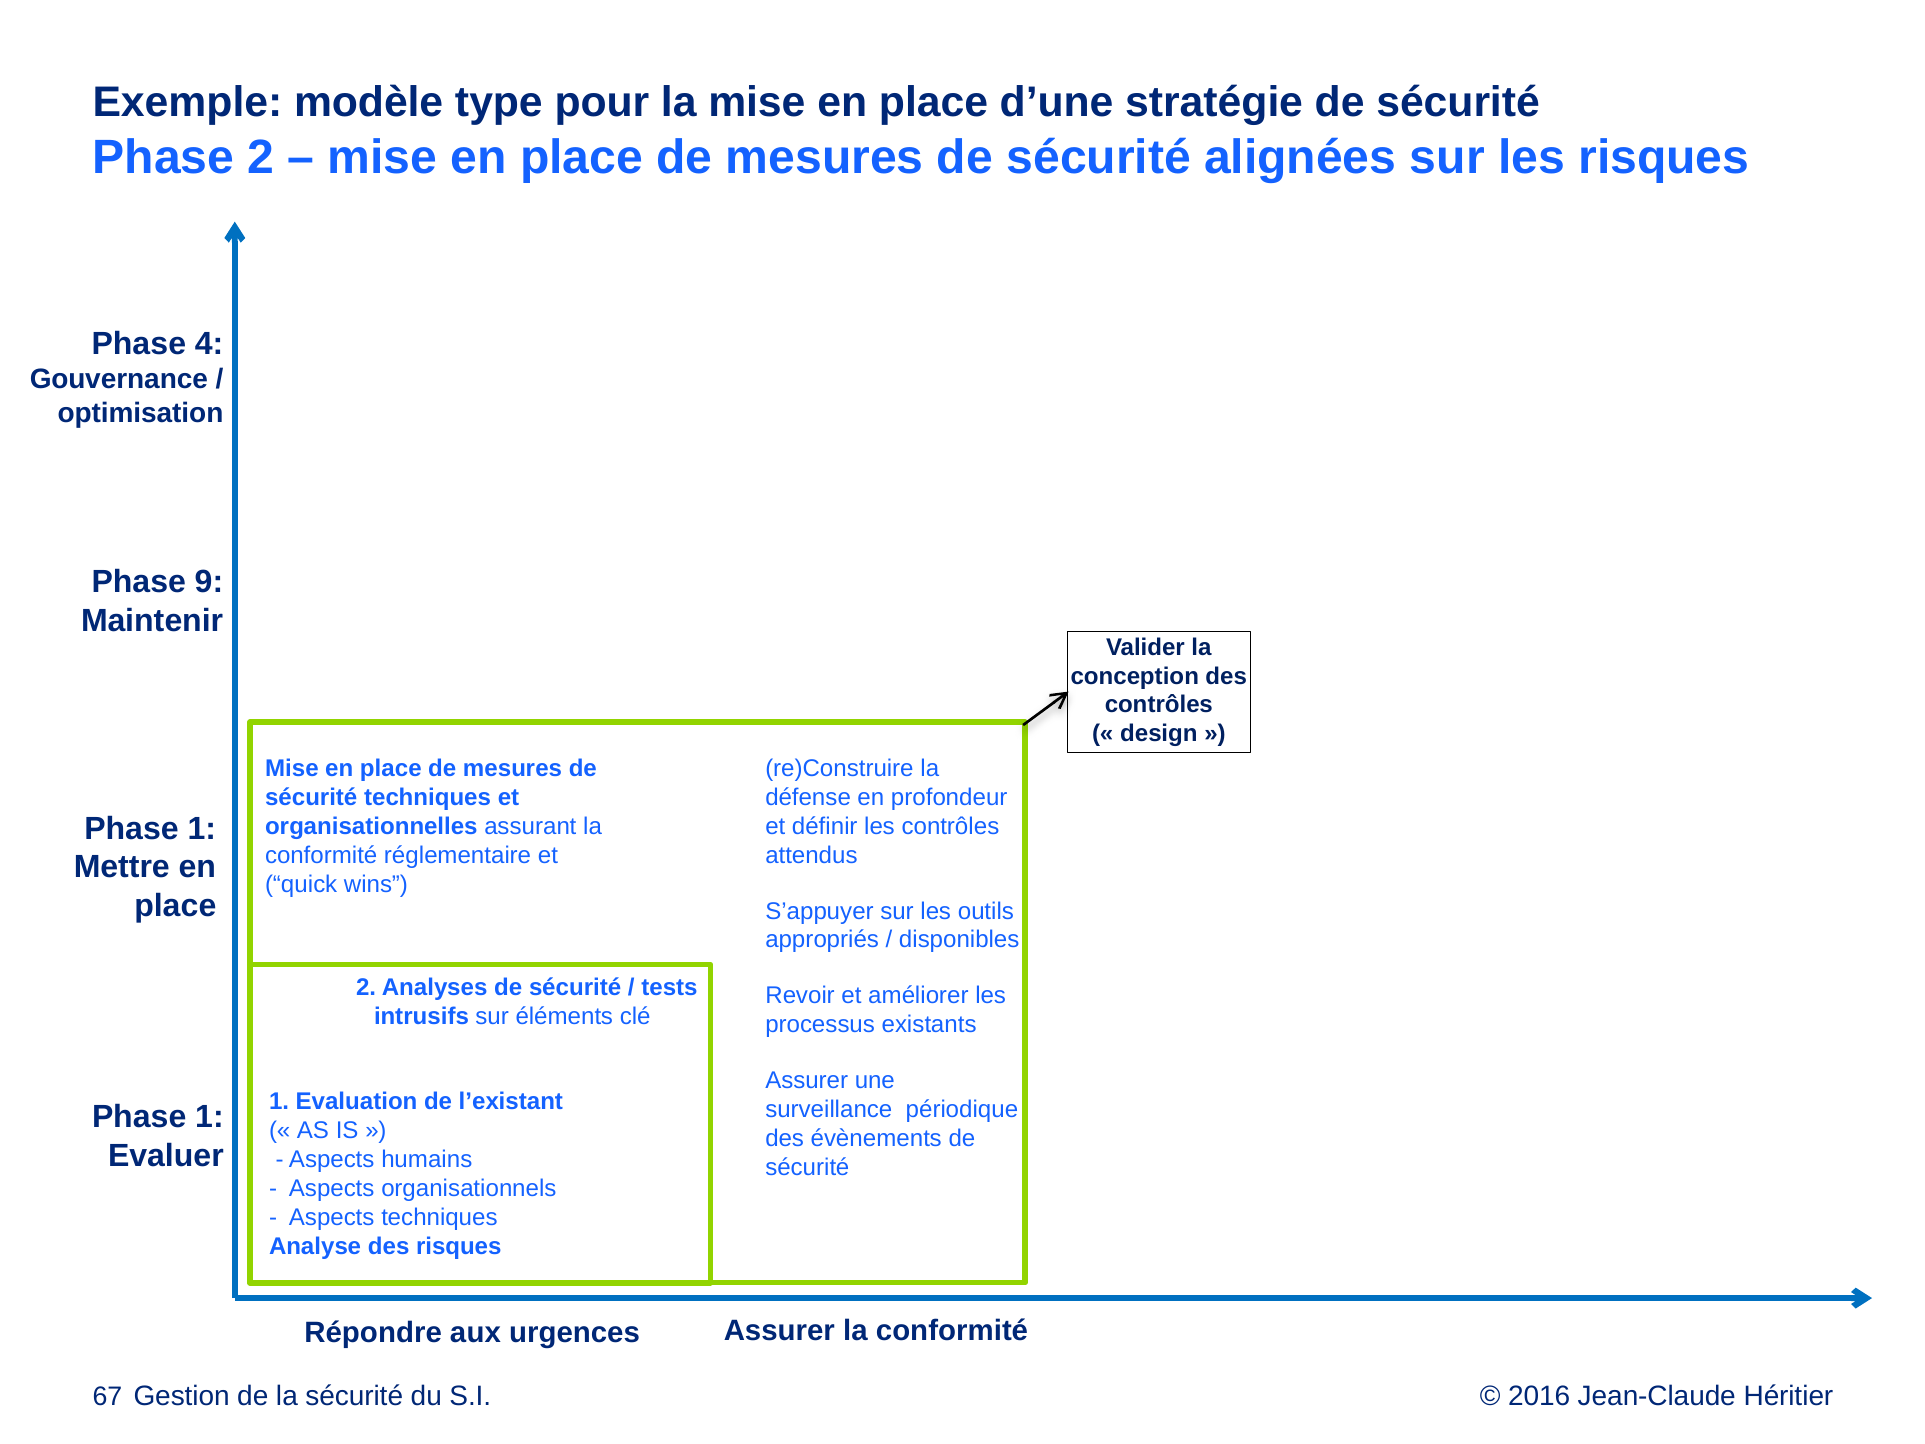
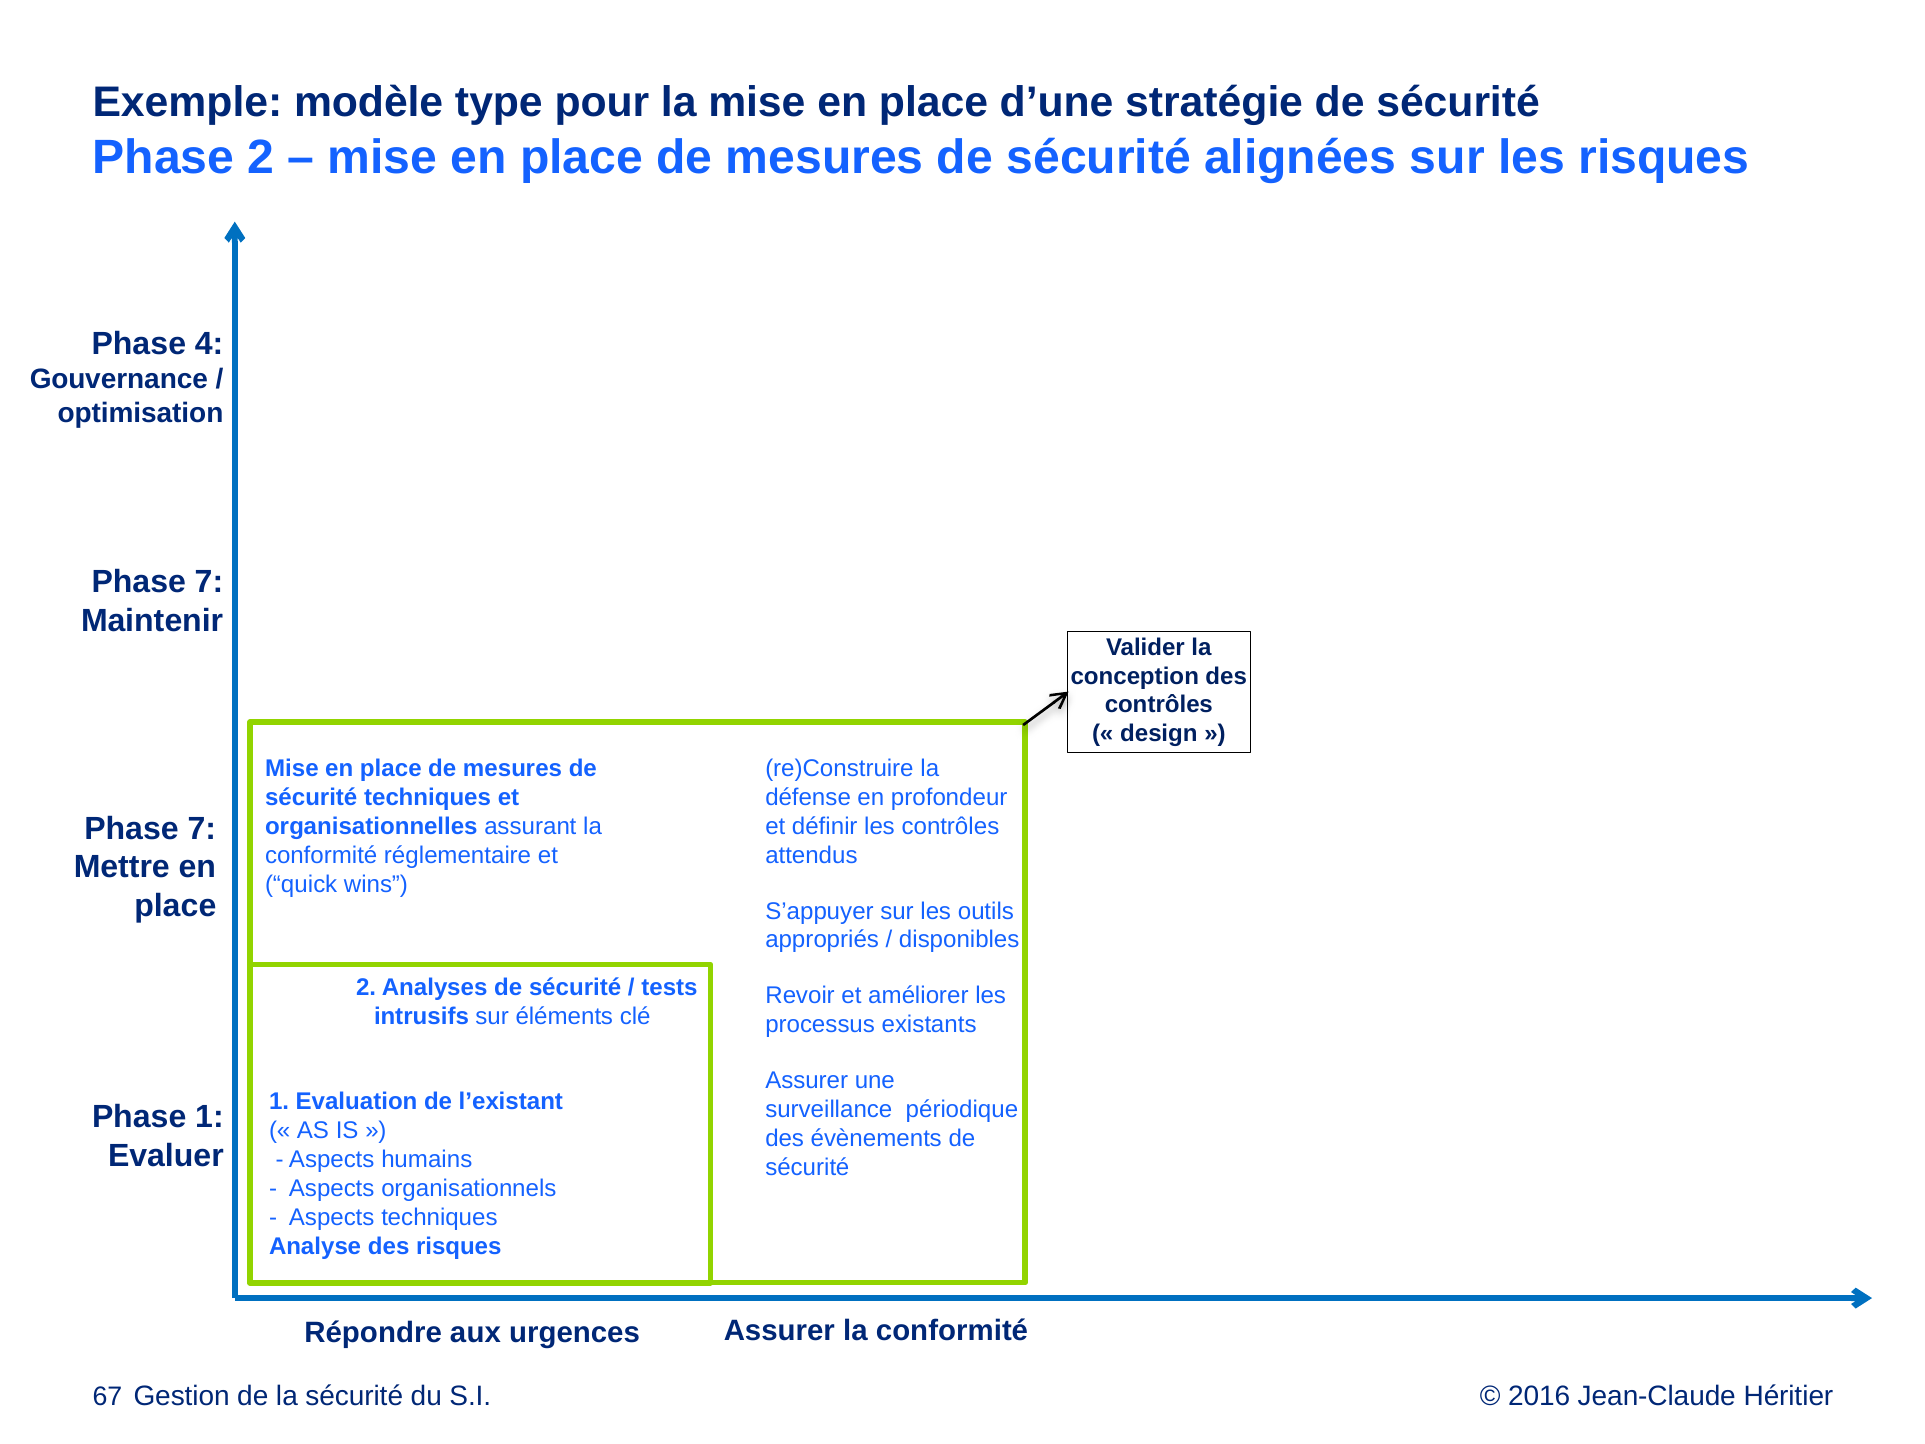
9 at (209, 582): 9 -> 7
1 at (202, 829): 1 -> 7
